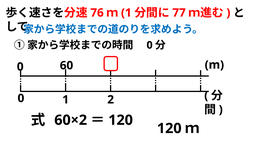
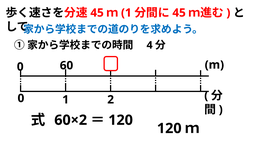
76 at (97, 13): 76 -> 45
77 at (179, 13): 77 -> 45
0 at (150, 45): 0 -> 4
